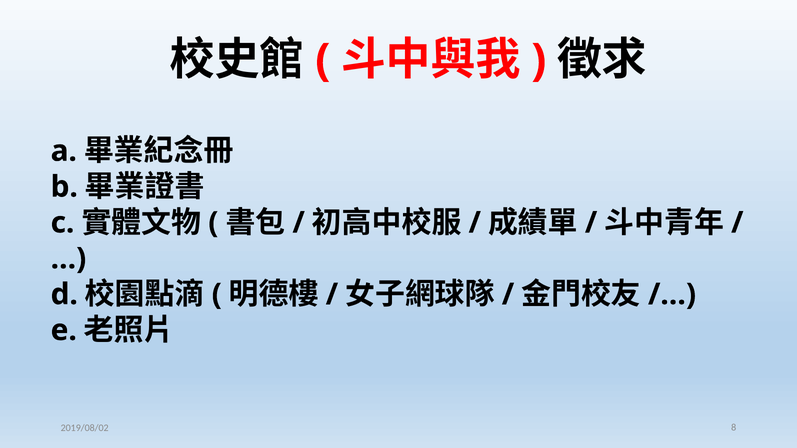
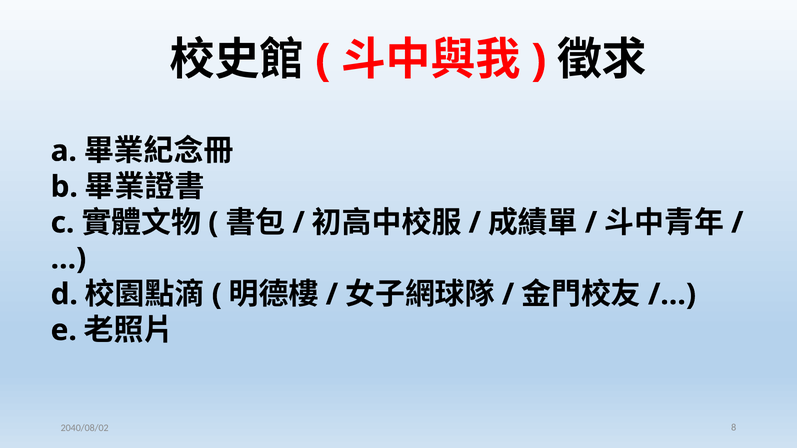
2019/08/02: 2019/08/02 -> 2040/08/02
